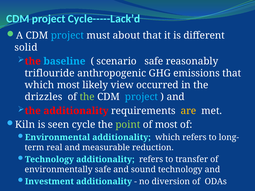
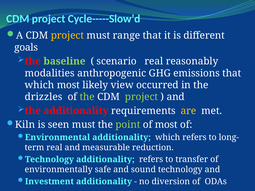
Cycle-----Lack’d: Cycle-----Lack’d -> Cycle-----Slow’d
project at (67, 36) colour: light blue -> yellow
about: about -> range
solid: solid -> goals
baseline colour: light blue -> light green
scenario safe: safe -> real
triflouride: triflouride -> modalities
project at (142, 97) colour: light blue -> light green
seen cycle: cycle -> must
